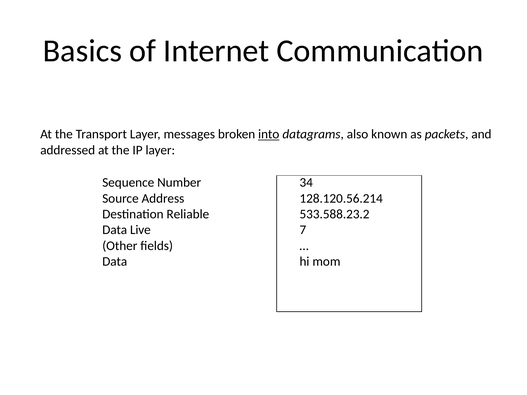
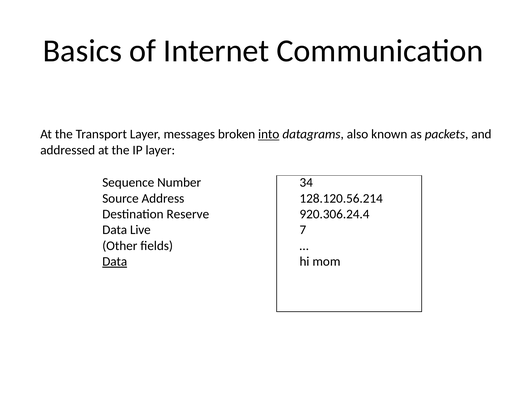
Reliable: Reliable -> Reserve
533.588.23.2: 533.588.23.2 -> 920.306.24.4
Data at (115, 262) underline: none -> present
